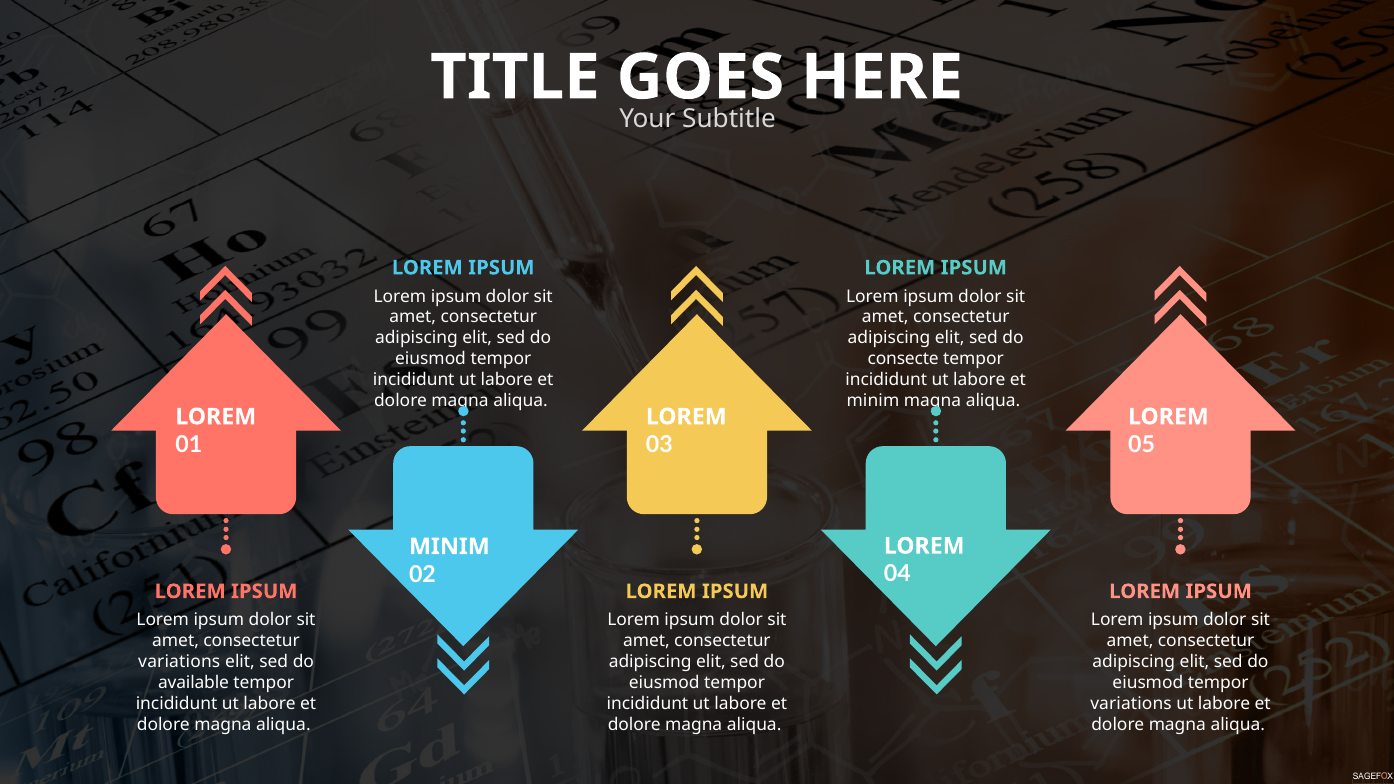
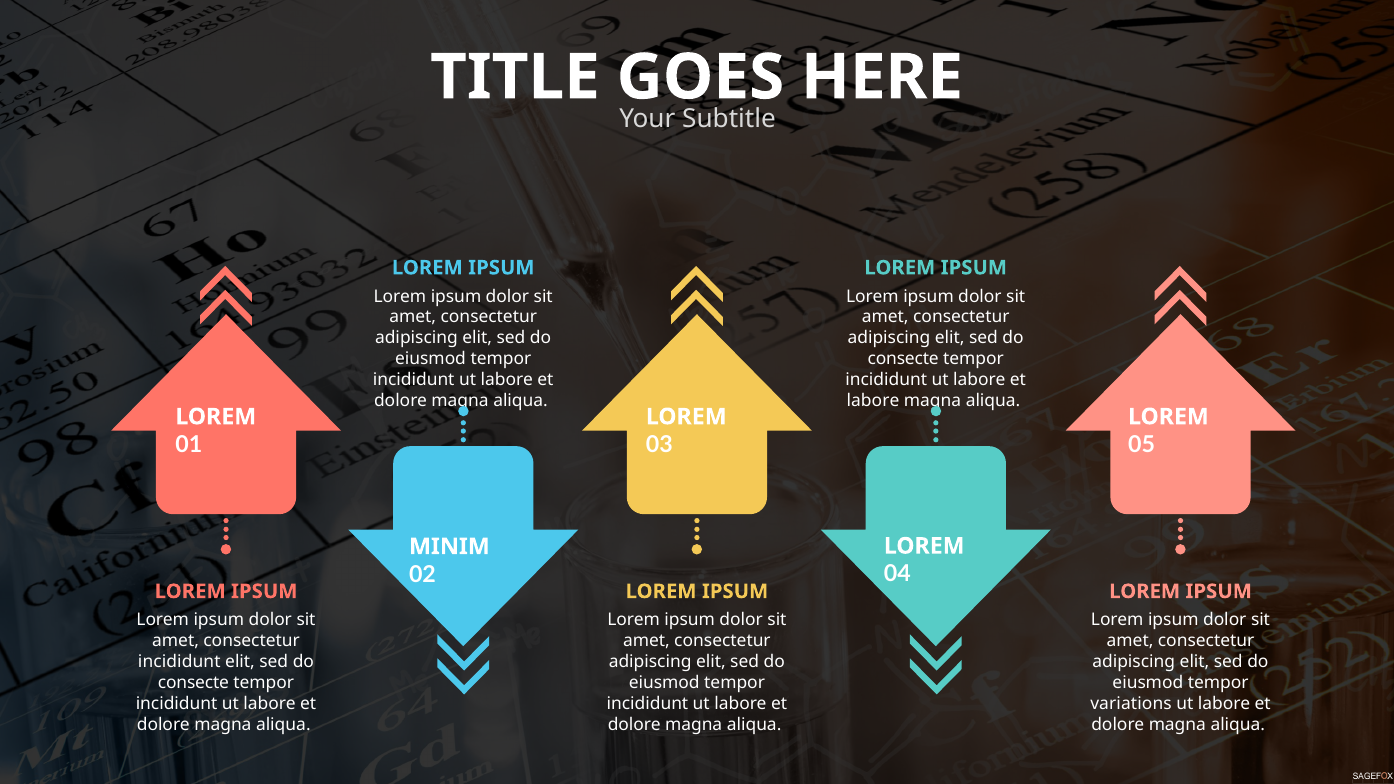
minim at (873, 401): minim -> labore
variations at (179, 662): variations -> incididunt
available at (193, 683): available -> consecte
